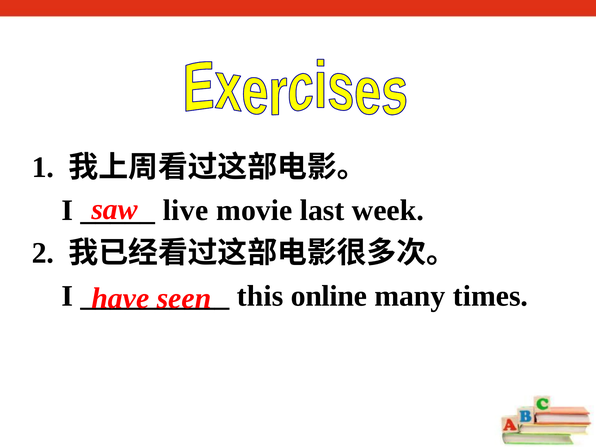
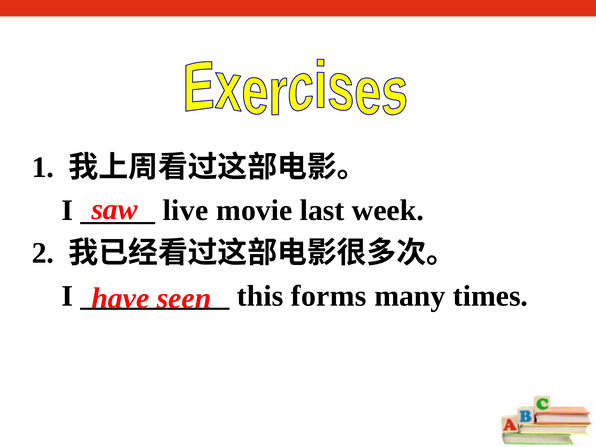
online: online -> forms
